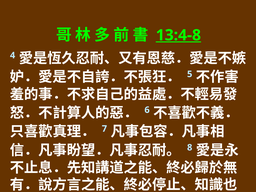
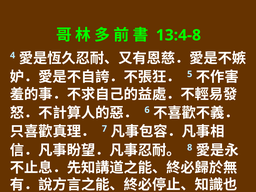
13:4-8 underline: present -> none
